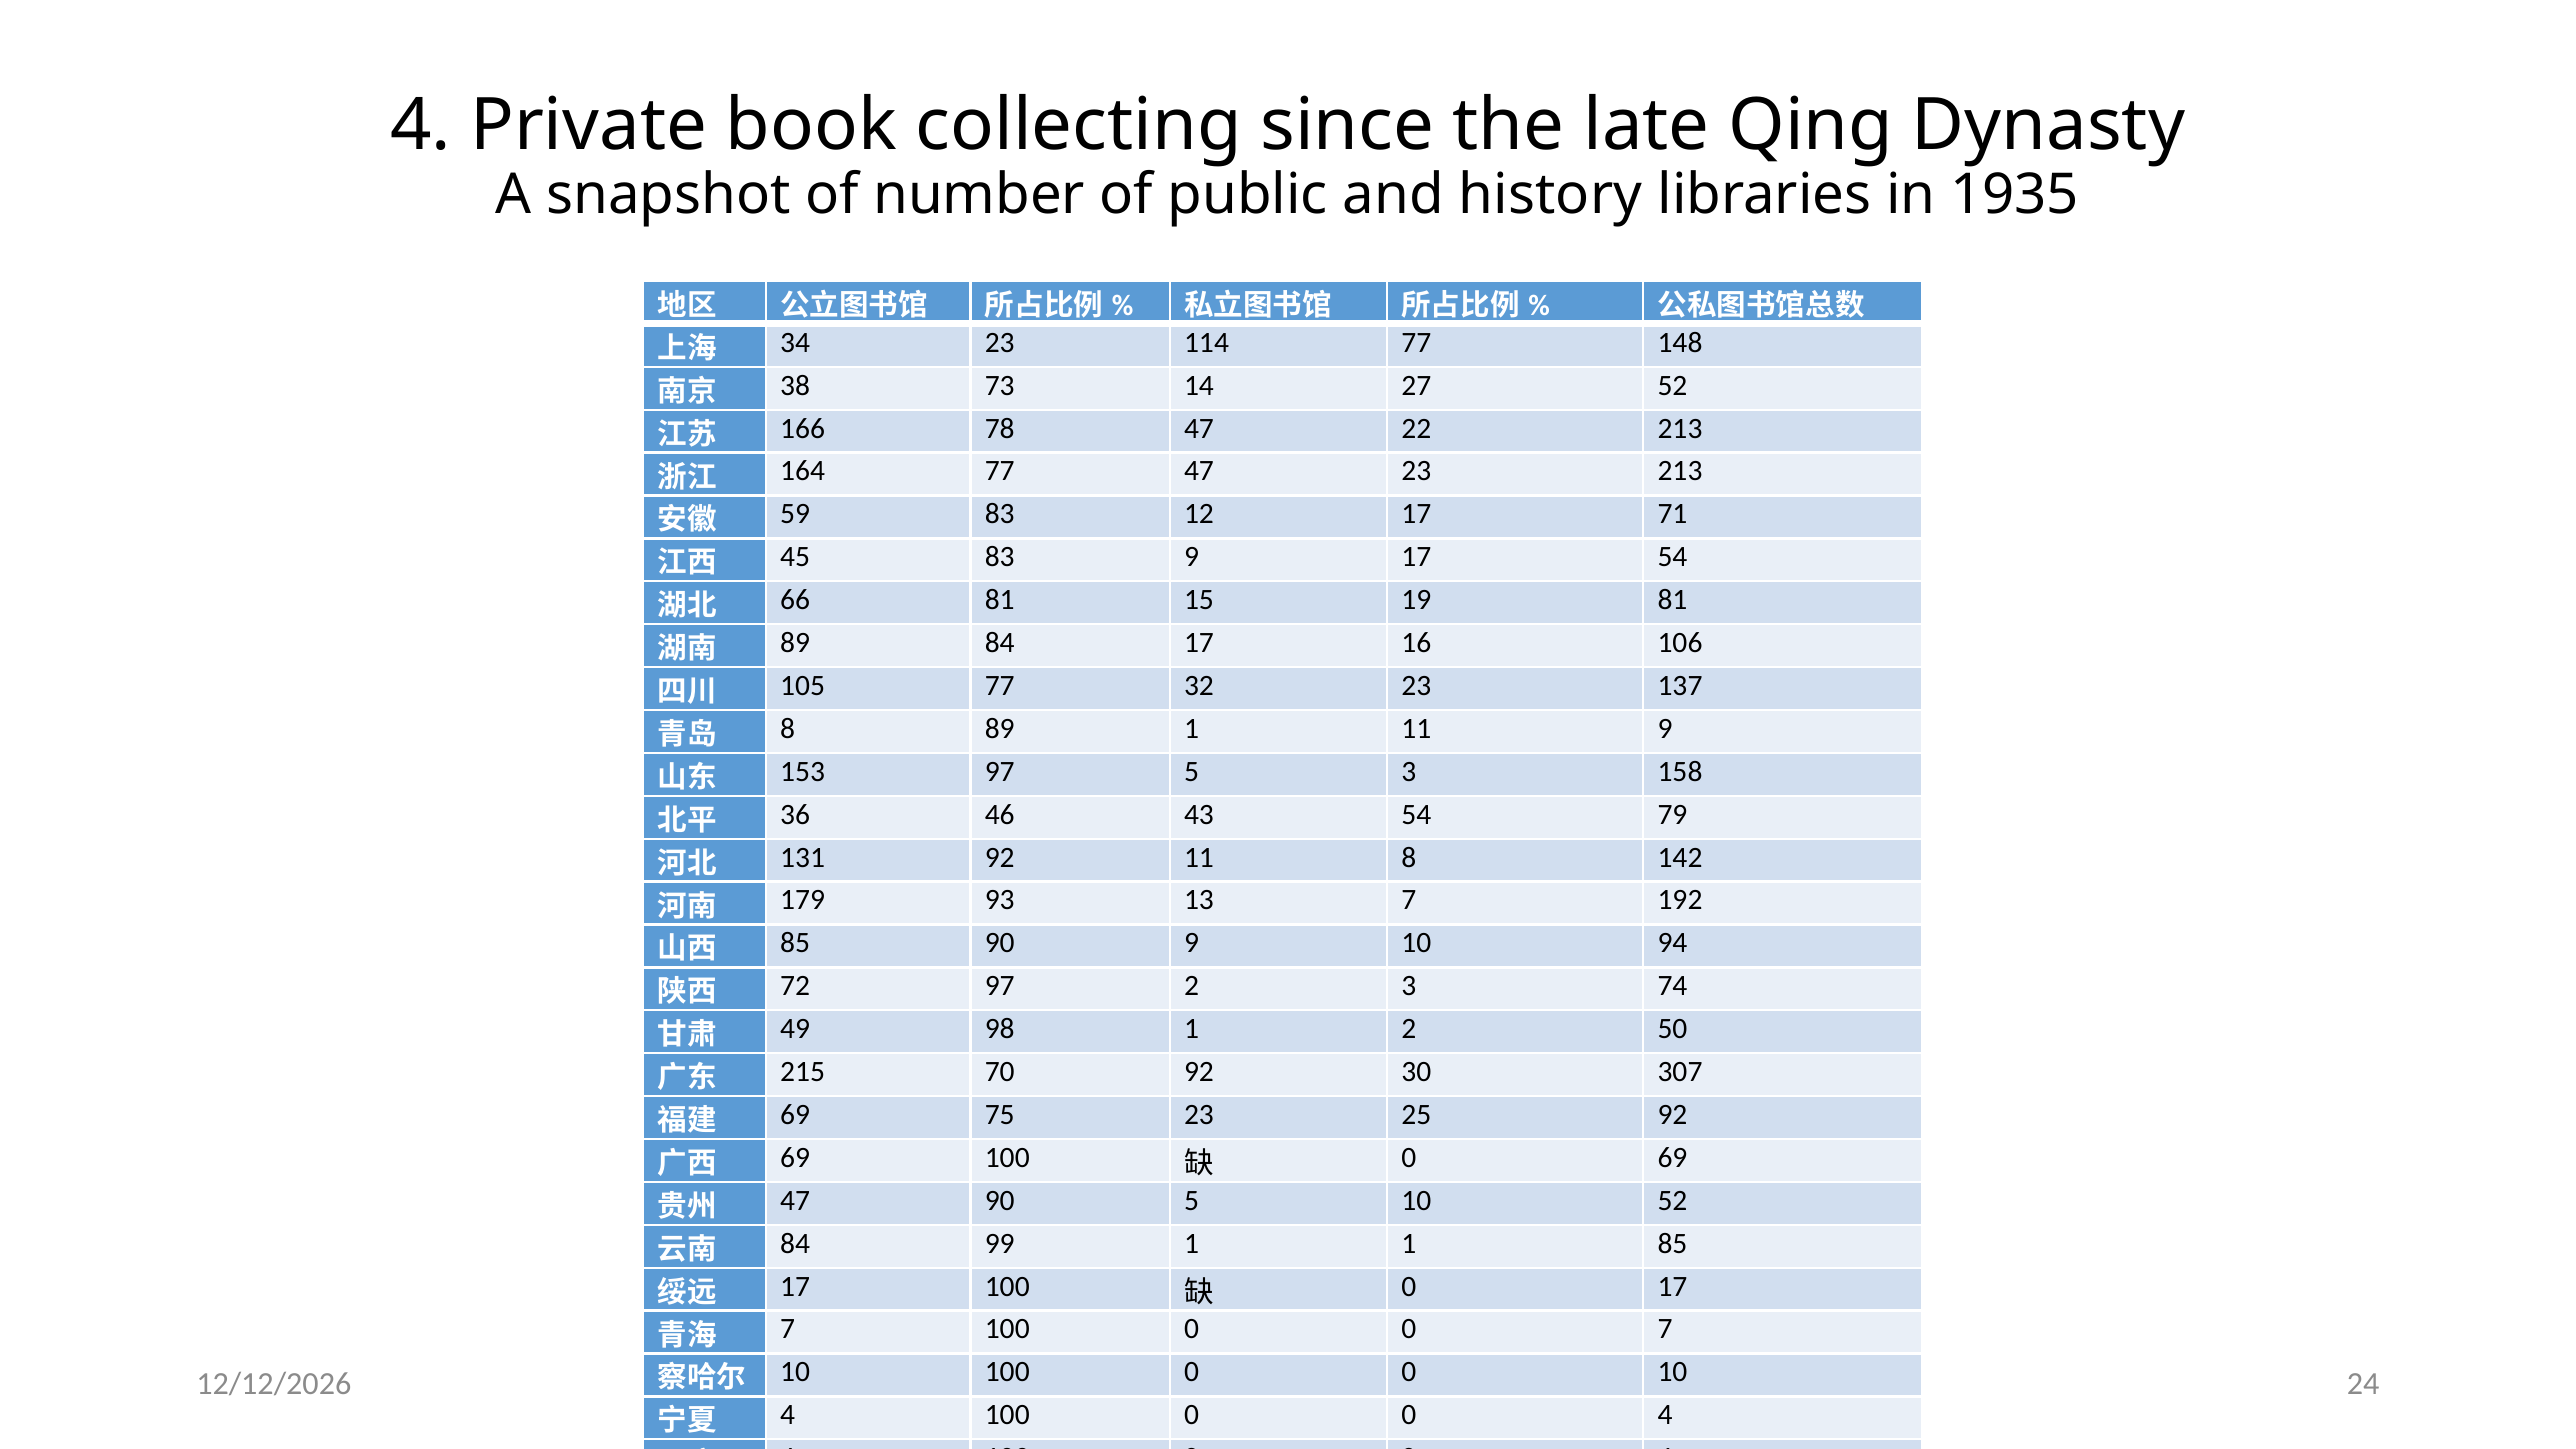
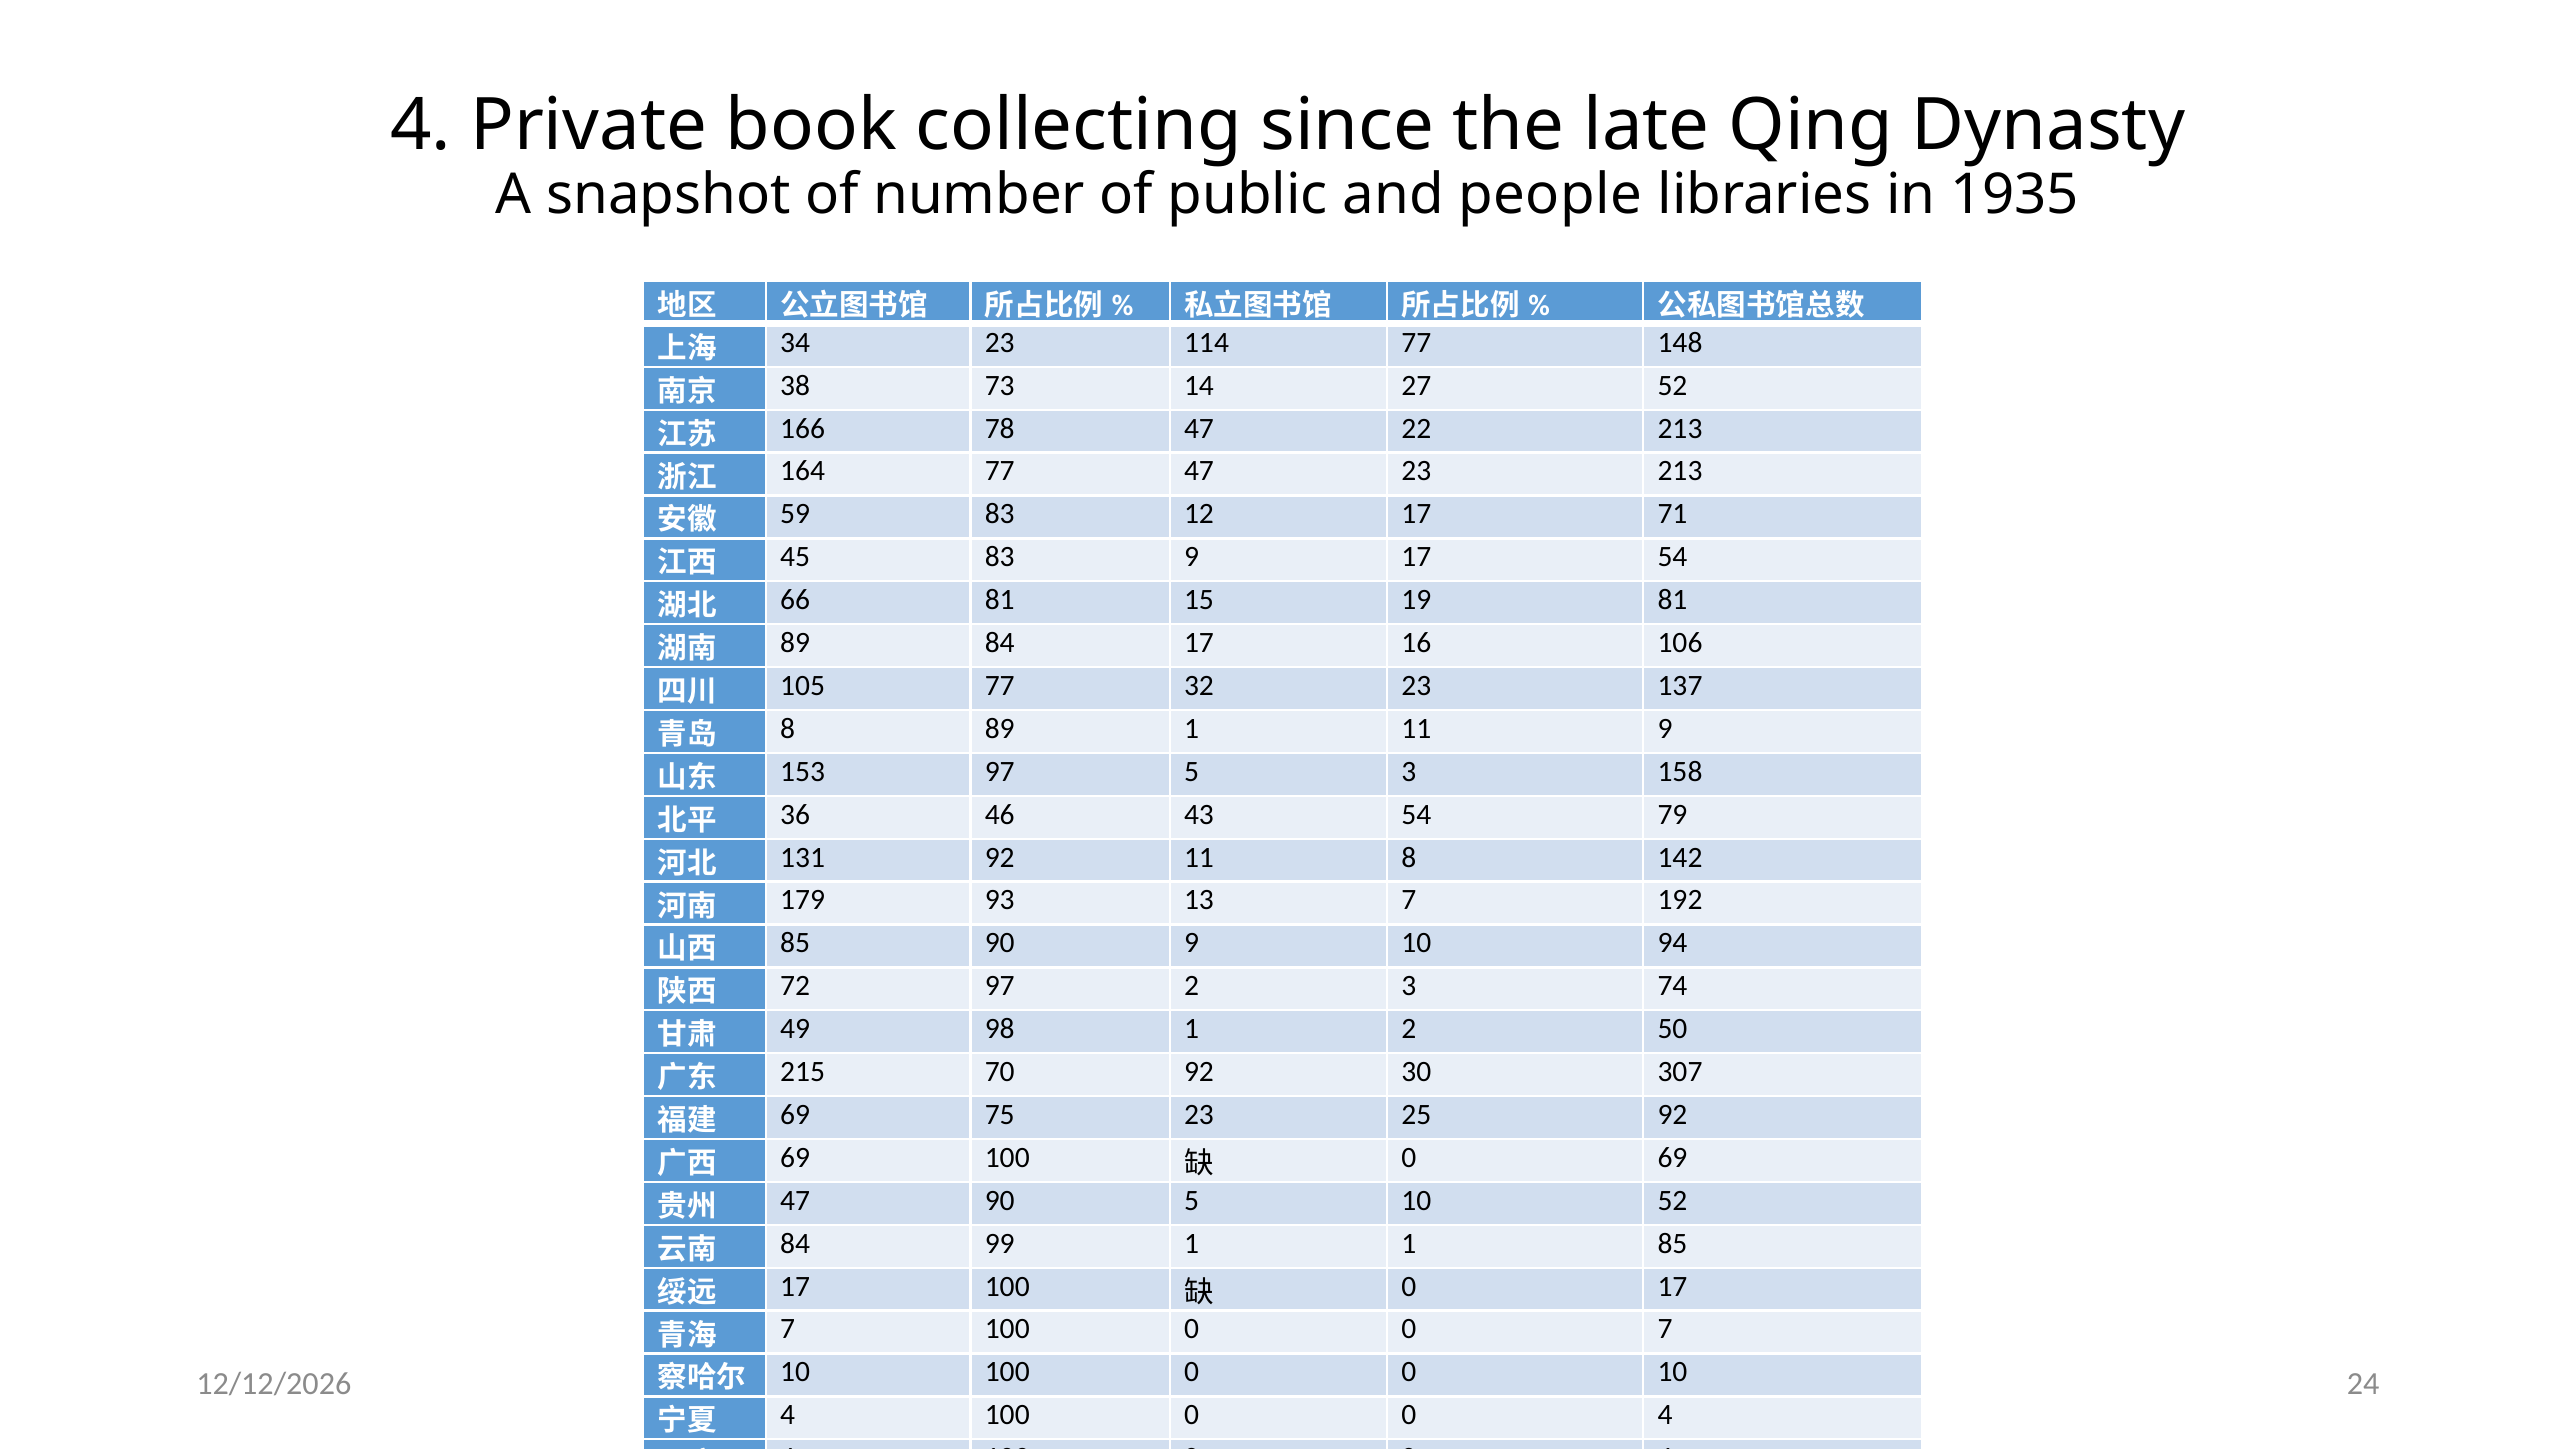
history: history -> people
